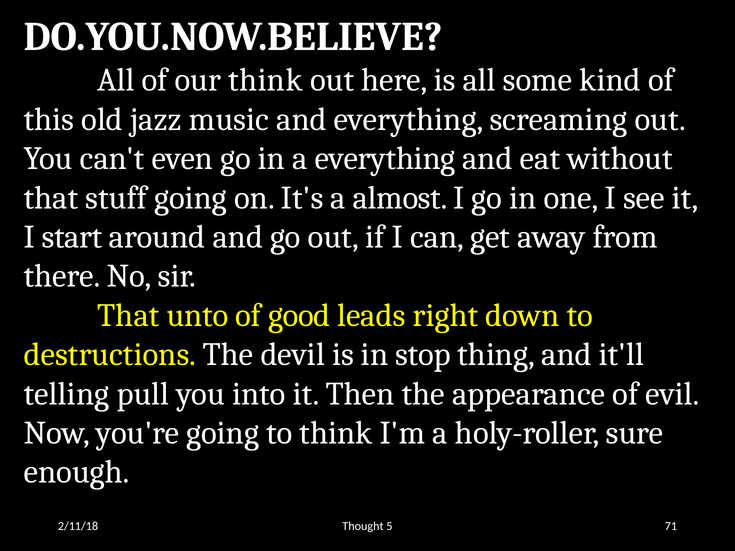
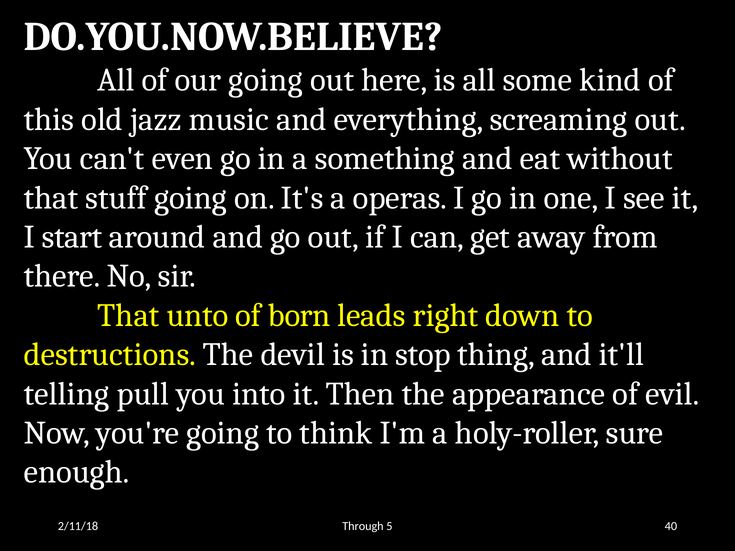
our think: think -> going
a everything: everything -> something
almost: almost -> operas
good: good -> born
Thought: Thought -> Through
71: 71 -> 40
